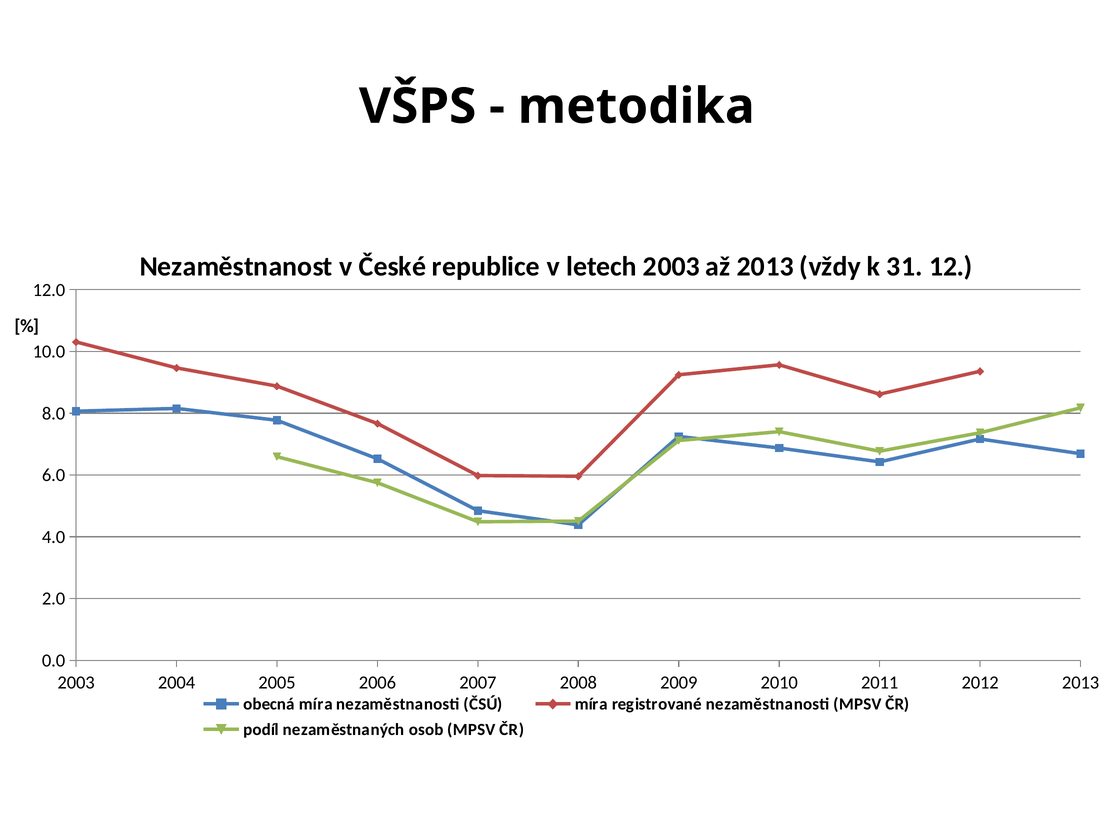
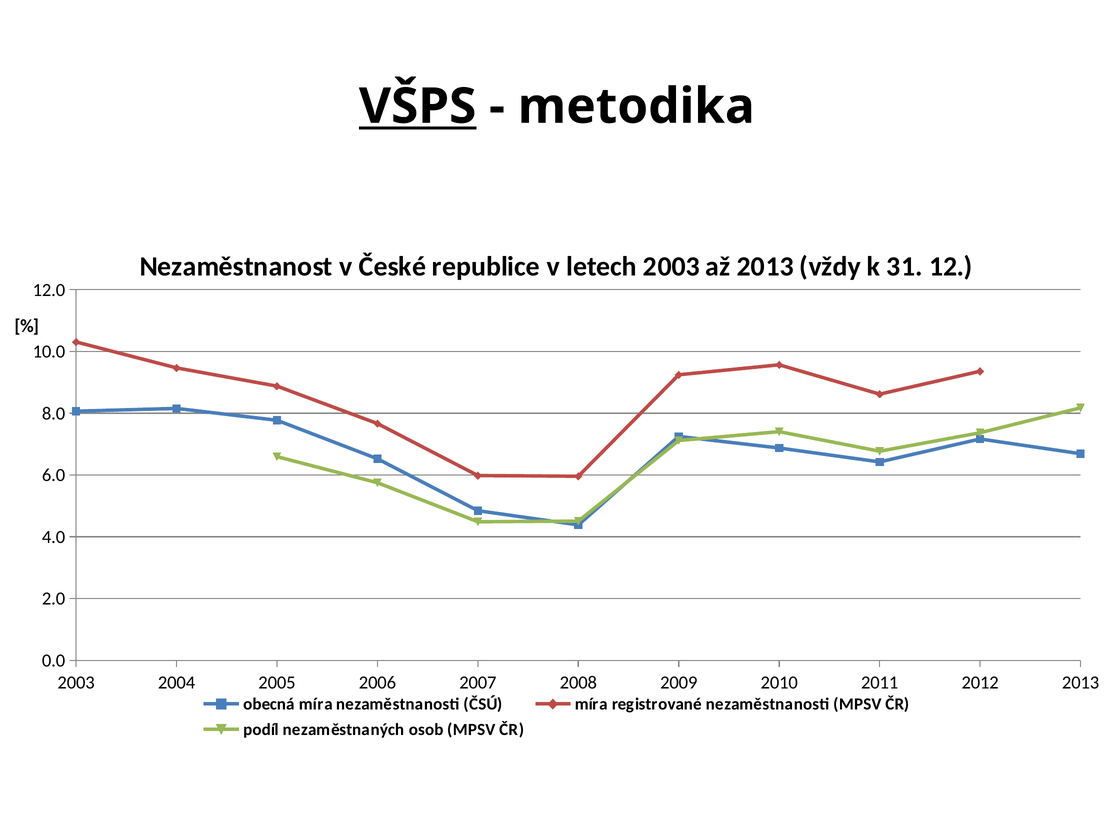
VŠPS underline: none -> present
